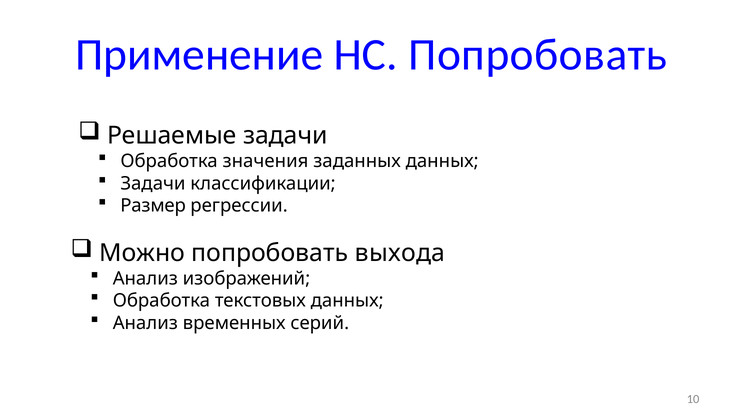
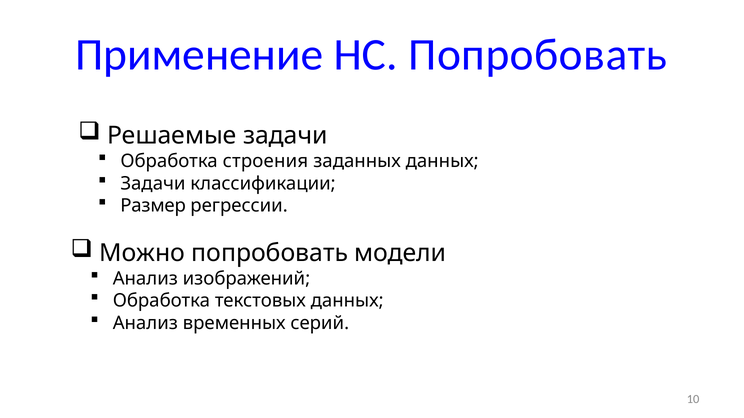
значения: значения -> строения
выхода: выхода -> модели
